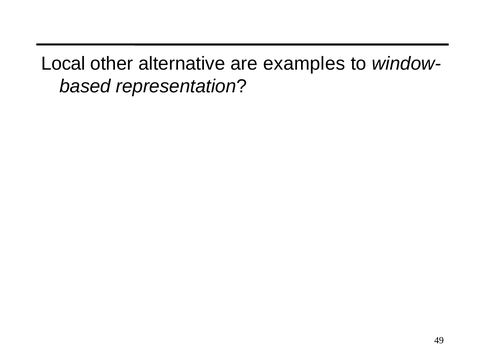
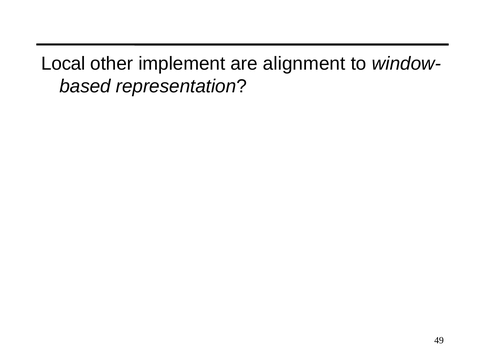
alternative: alternative -> implement
examples: examples -> alignment
